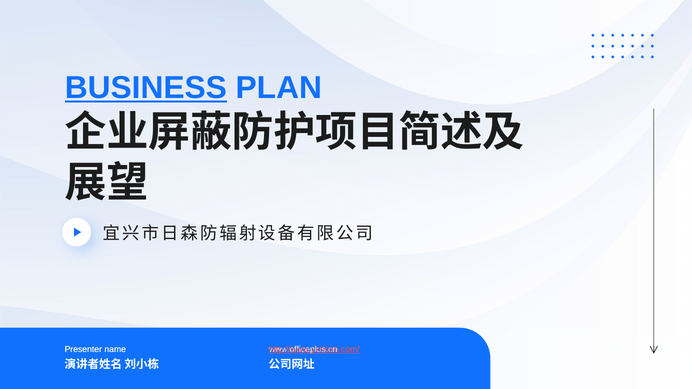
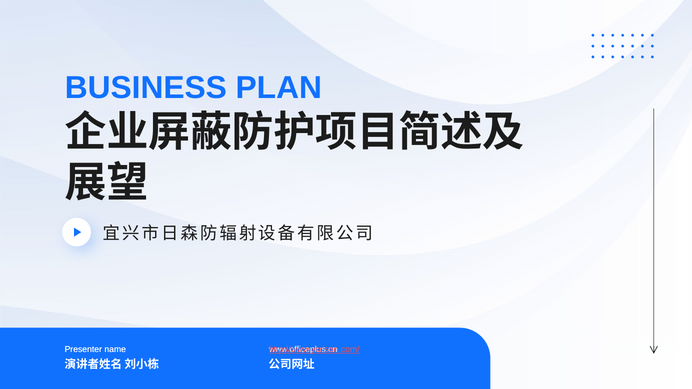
BUSINESS underline: present -> none
